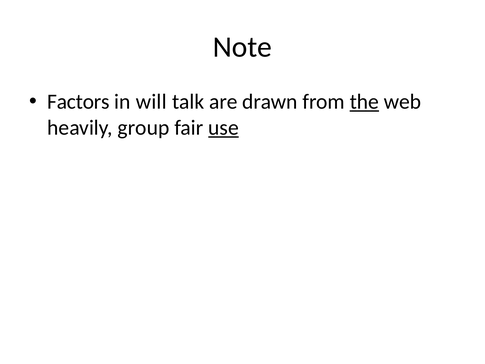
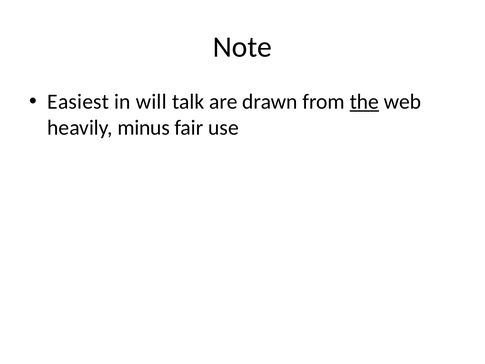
Factors: Factors -> Easiest
group: group -> minus
use underline: present -> none
